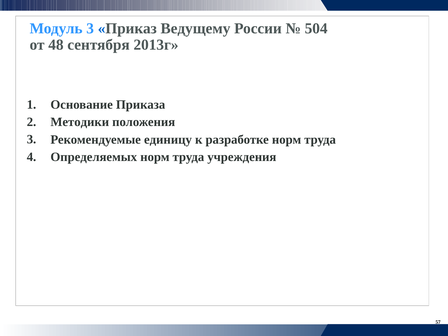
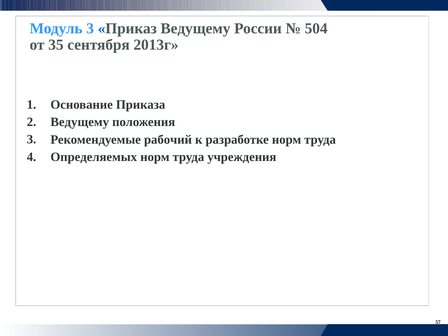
48: 48 -> 35
Методики at (80, 122): Методики -> Ведущему
единицу: единицу -> рабочий
